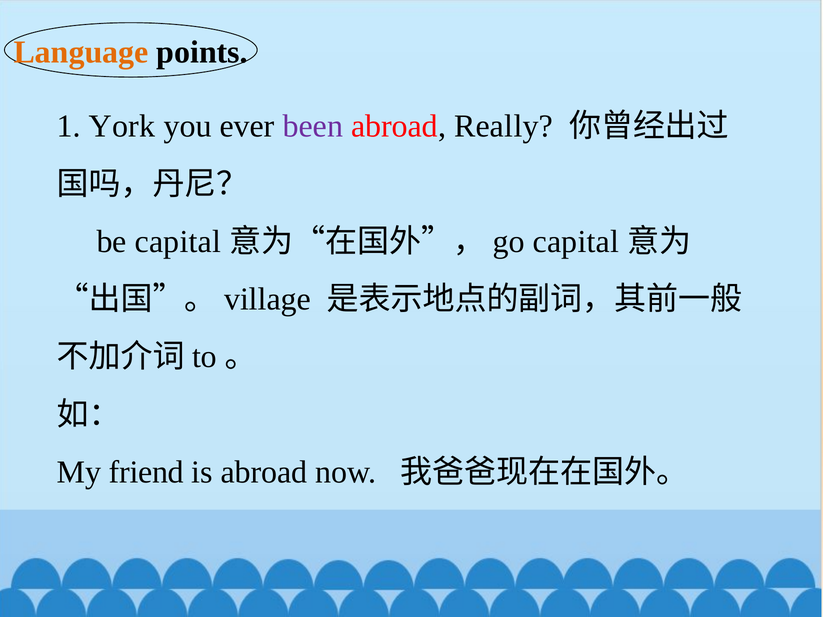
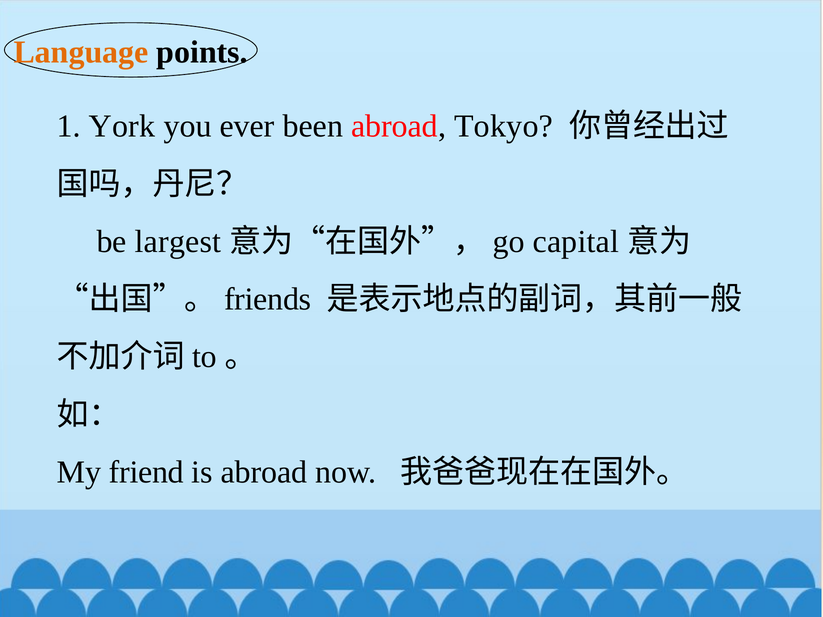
been colour: purple -> black
Really: Really -> Tokyo
be capital: capital -> largest
village: village -> friends
